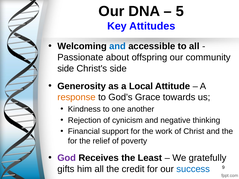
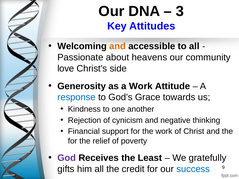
5: 5 -> 3
and at (118, 46) colour: blue -> orange
offspring: offspring -> heavens
side at (66, 69): side -> love
a Local: Local -> Work
response colour: orange -> blue
